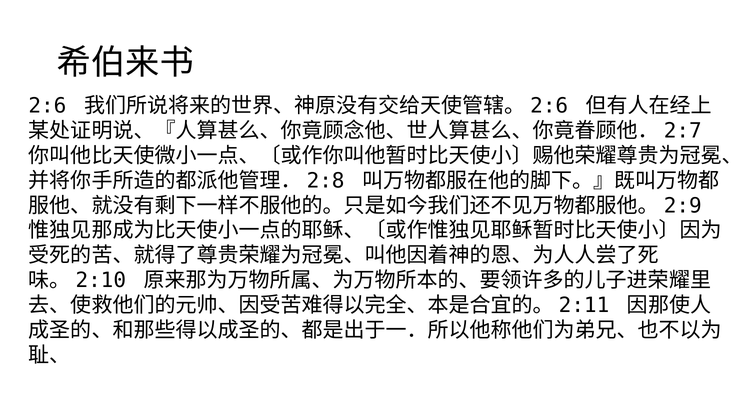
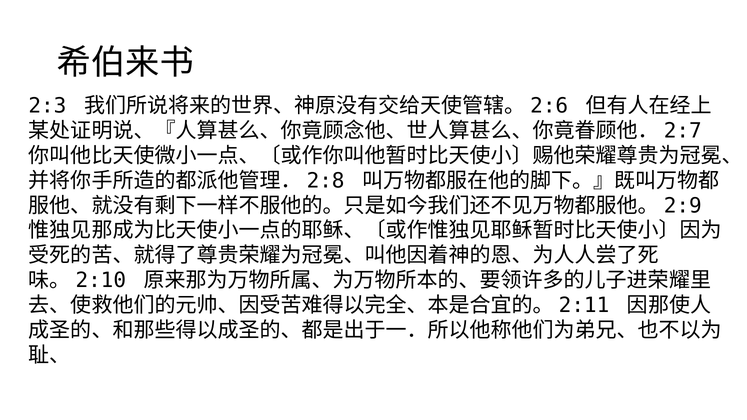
2:6: 2:6 -> 2:3
